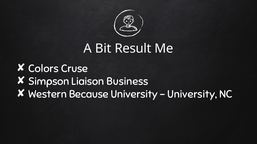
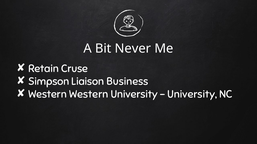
Result: Result -> Never
Colors: Colors -> Retain
Western Because: Because -> Western
